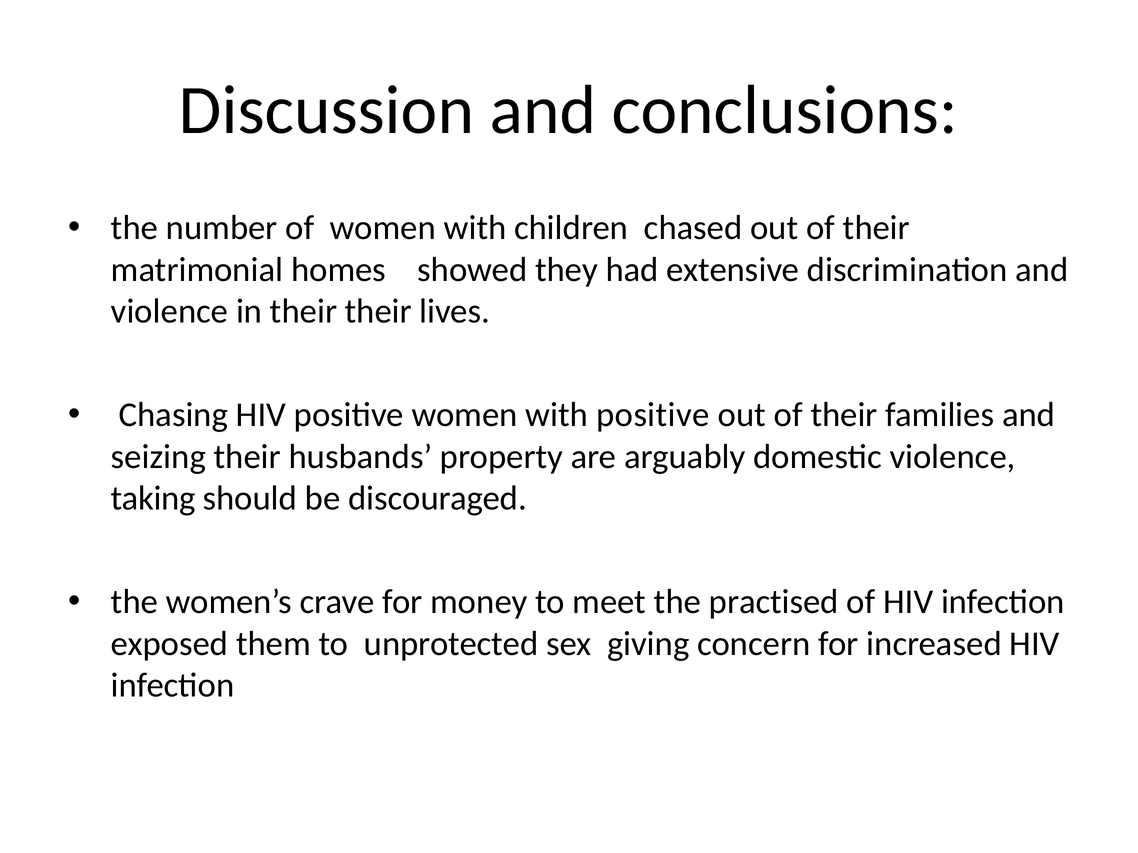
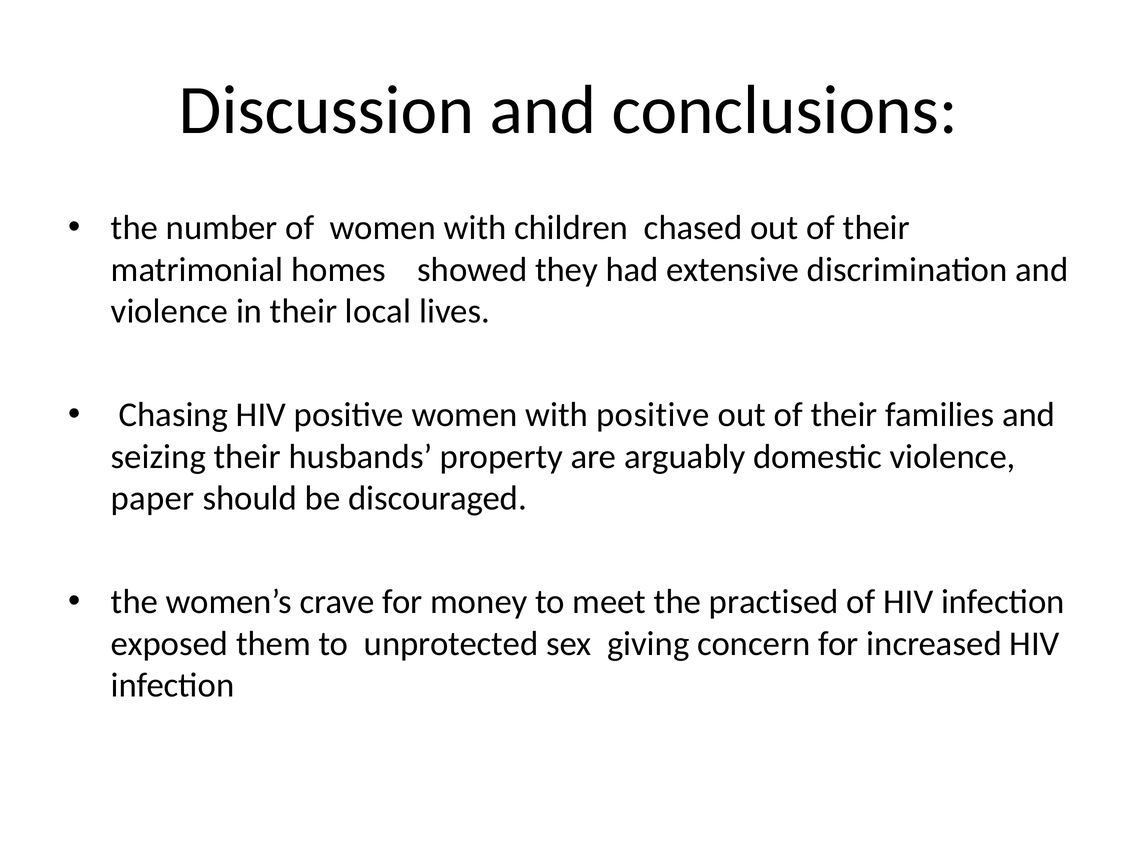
their their: their -> local
taking: taking -> paper
